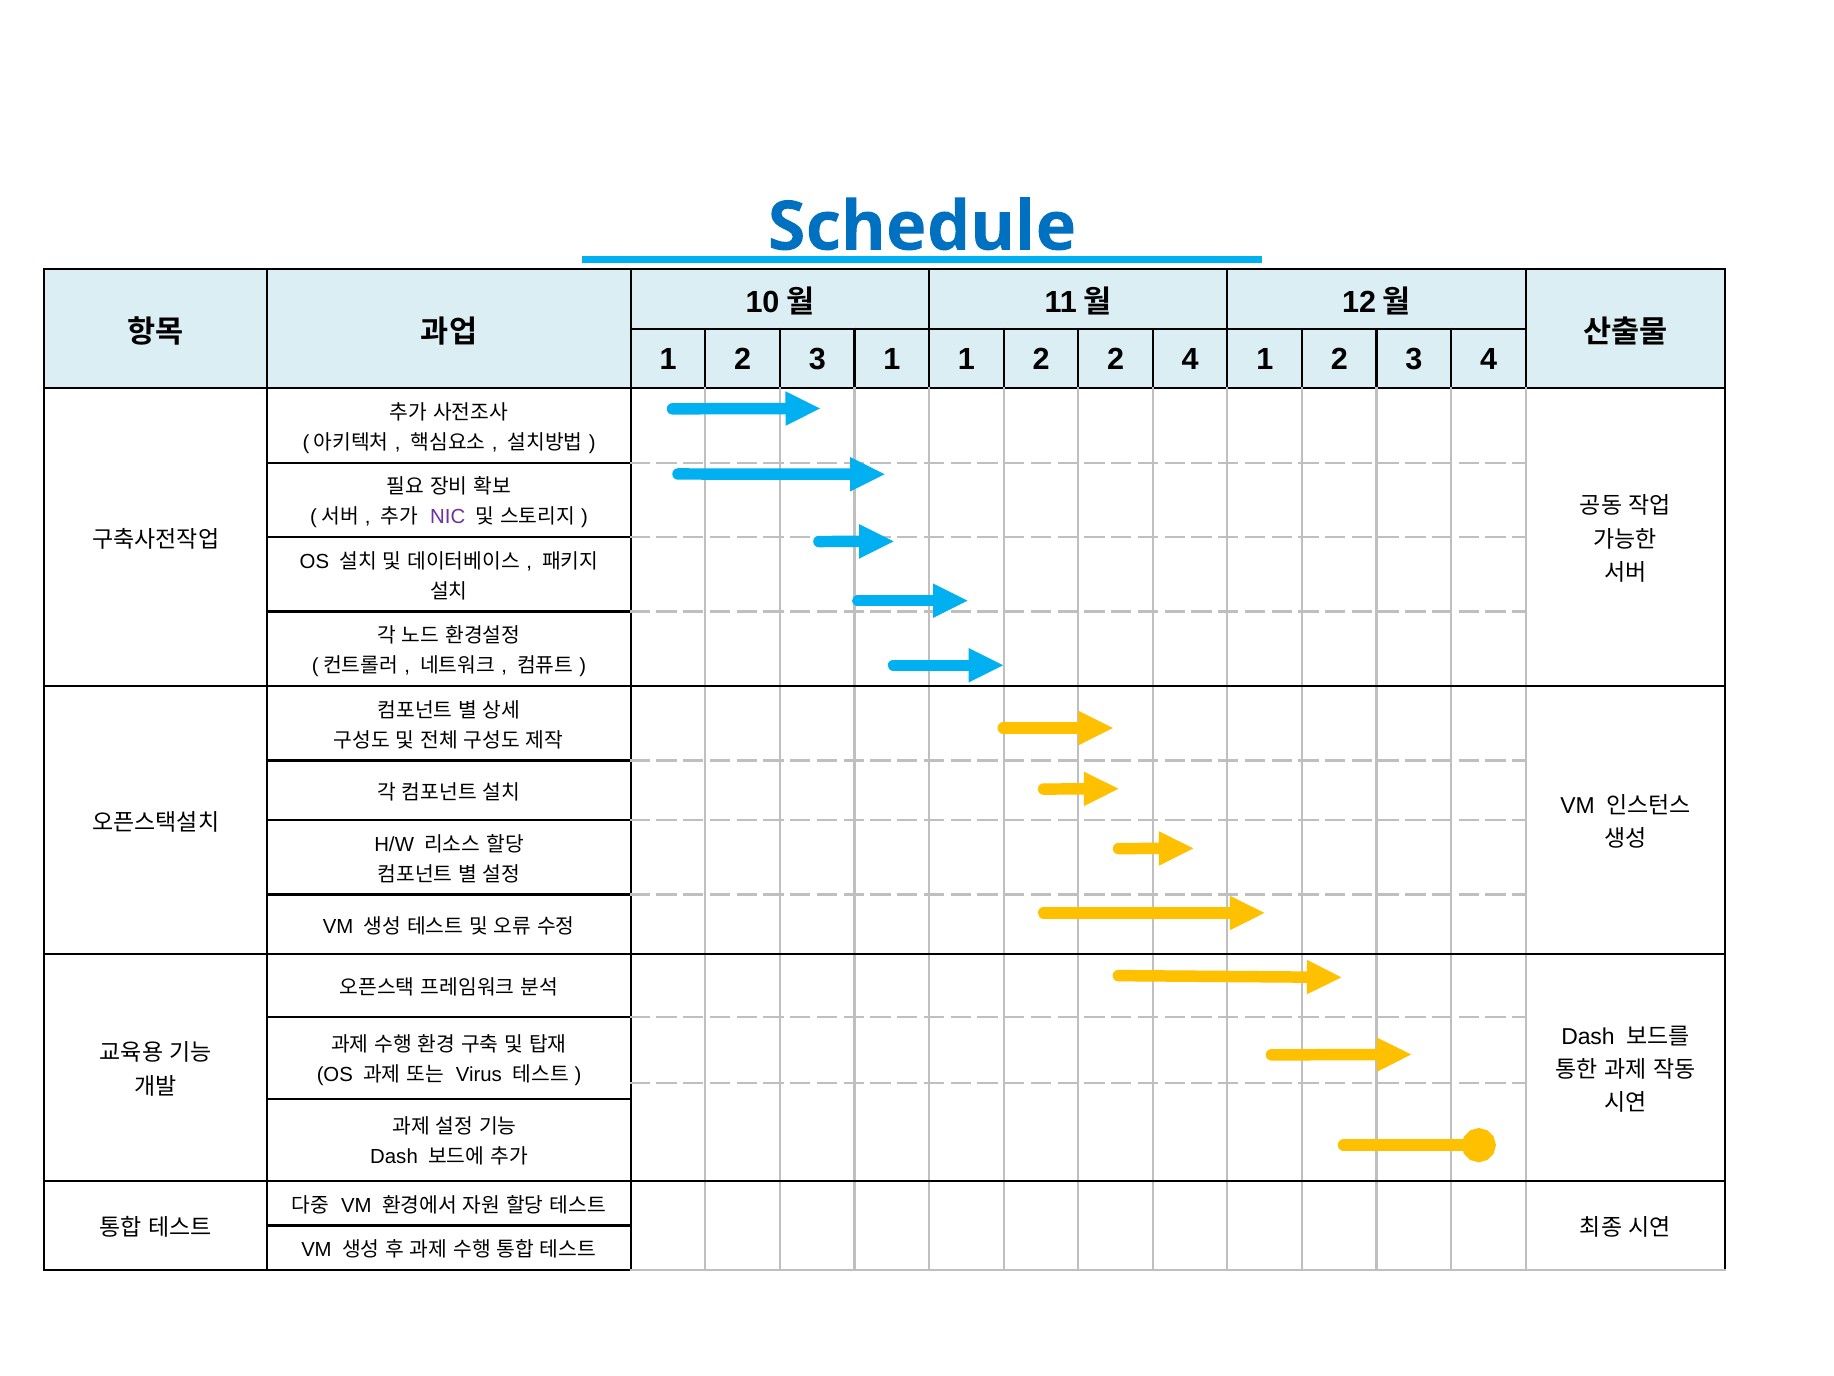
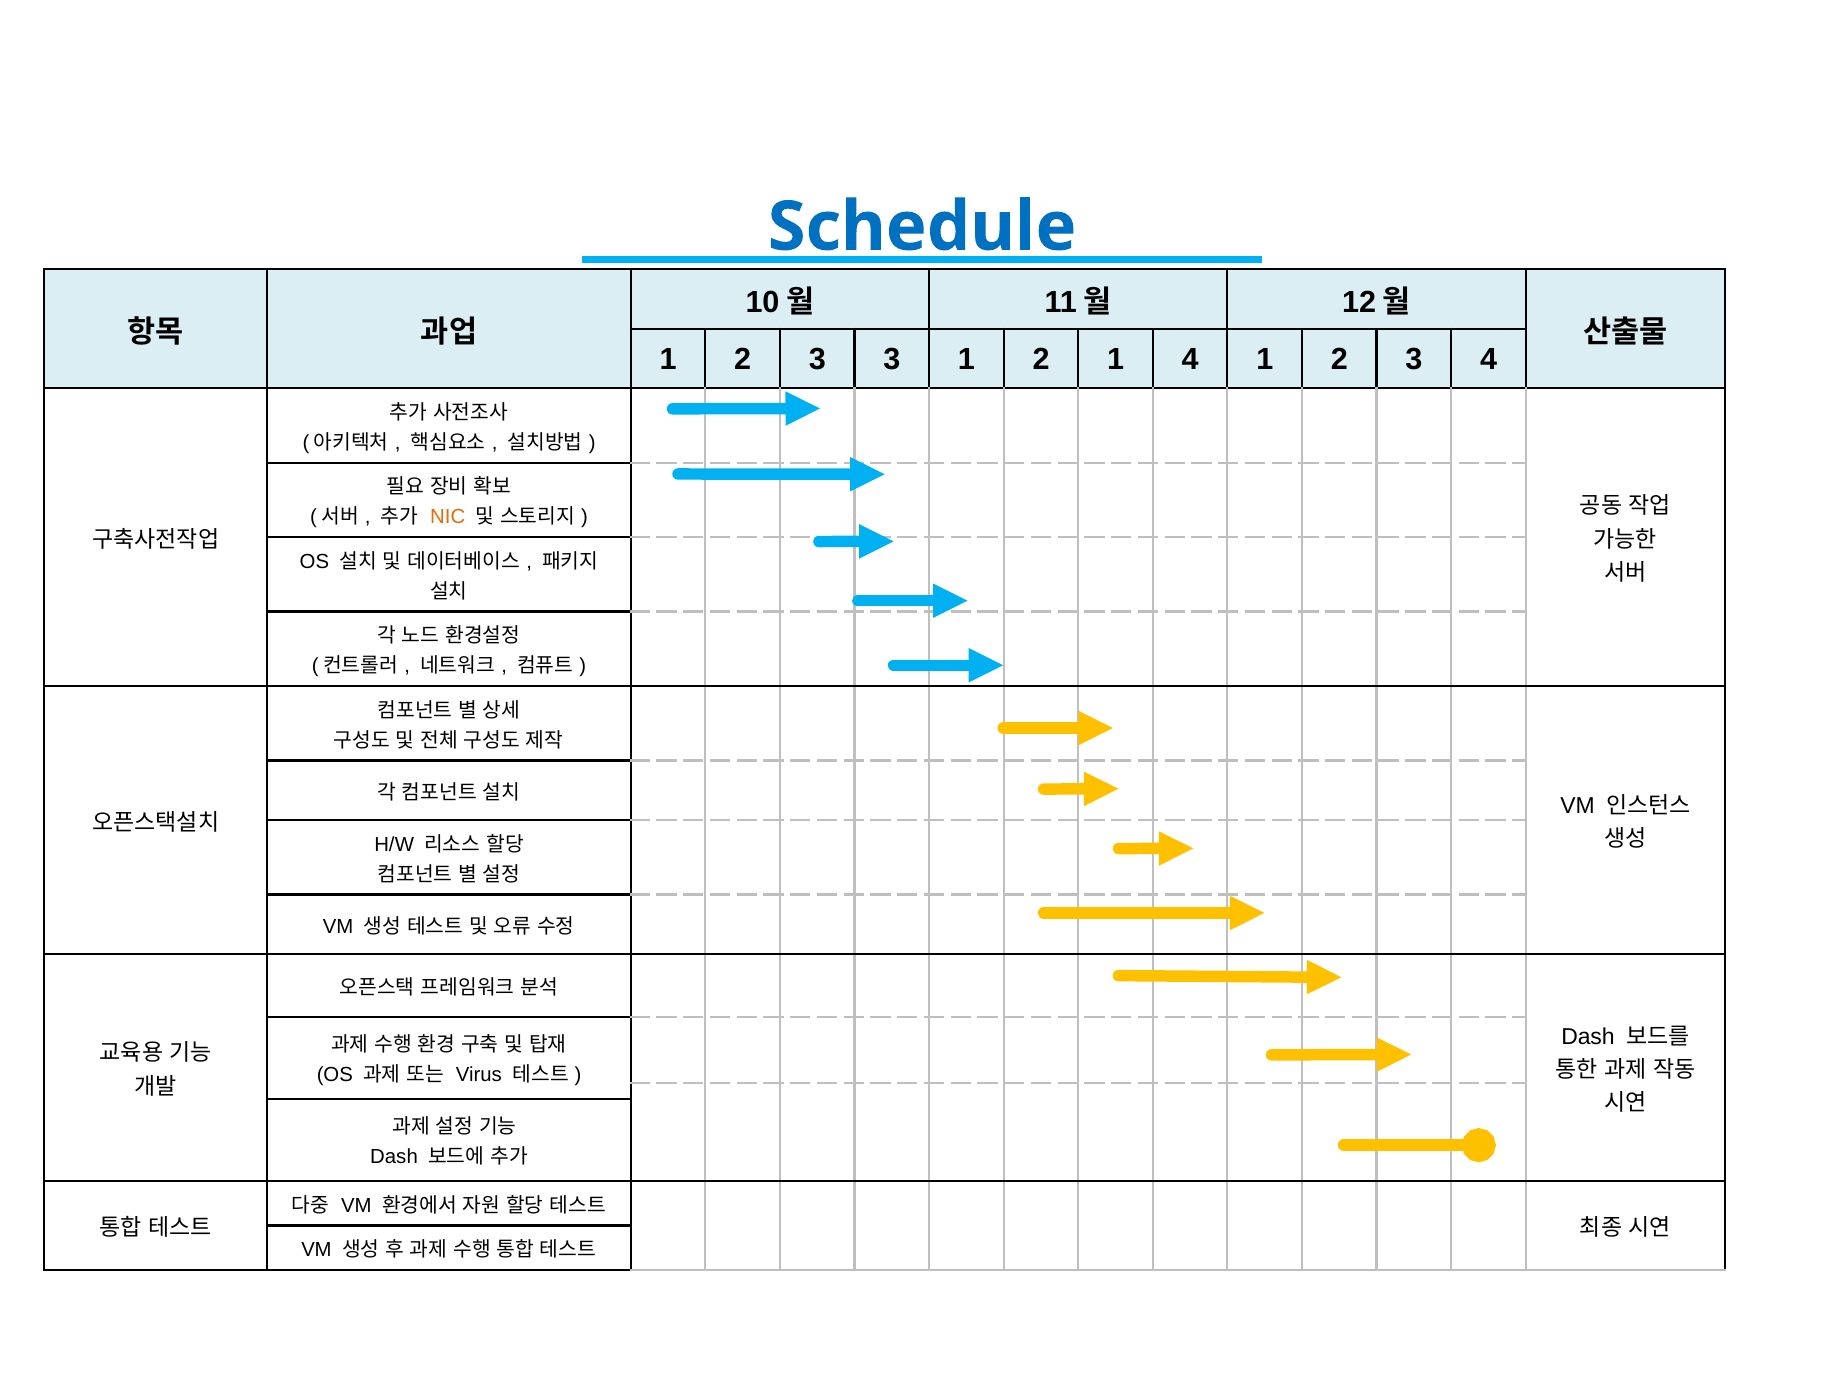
3 1: 1 -> 3
2 2: 2 -> 1
NIC colour: purple -> orange
